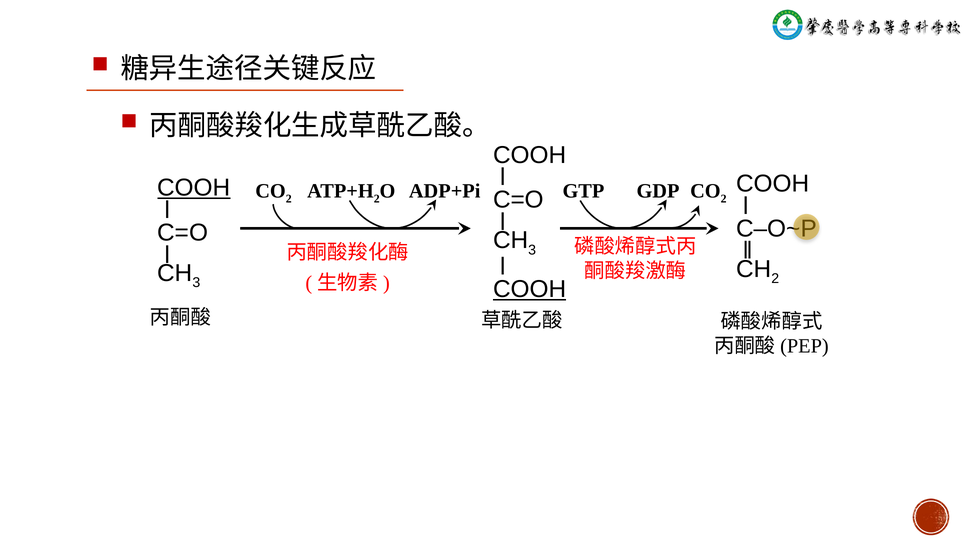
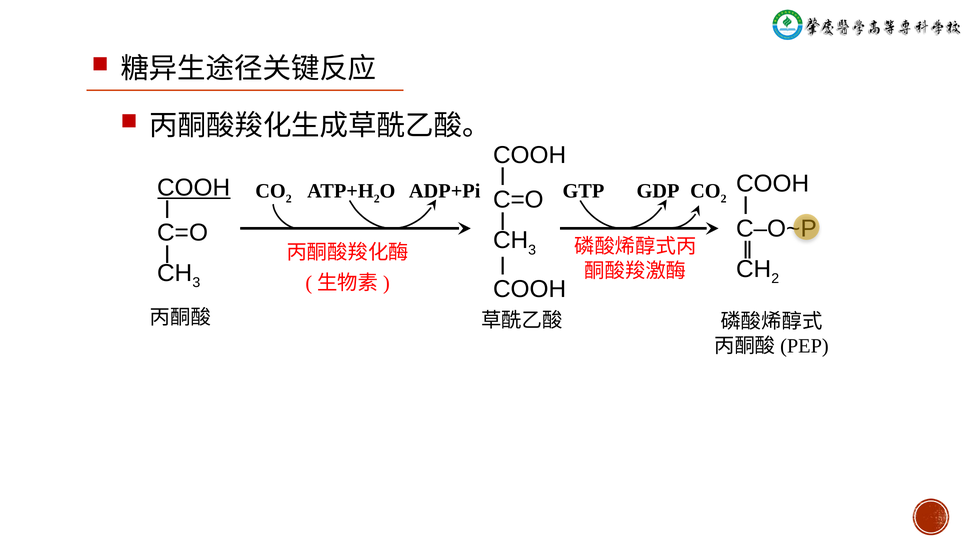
COOH at (530, 289) underline: present -> none
